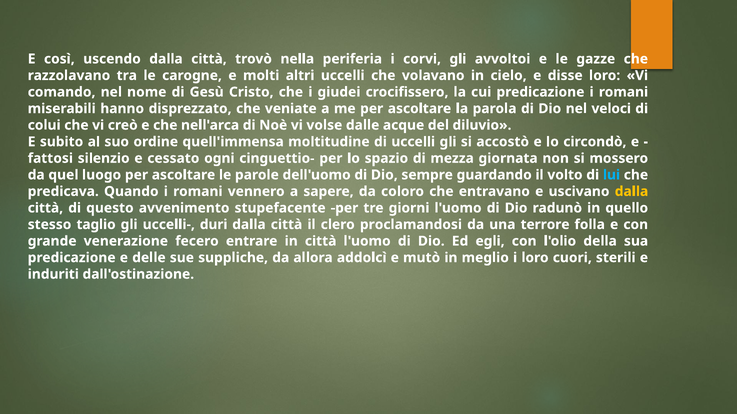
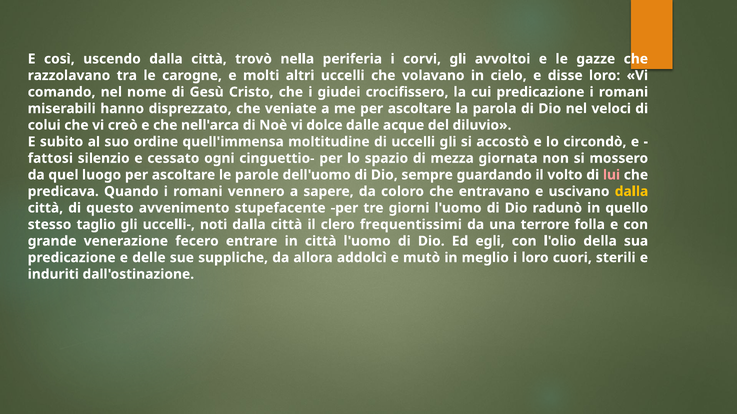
volse: volse -> dolce
lui colour: light blue -> pink
duri: duri -> noti
proclamandosi: proclamandosi -> frequentissimi
